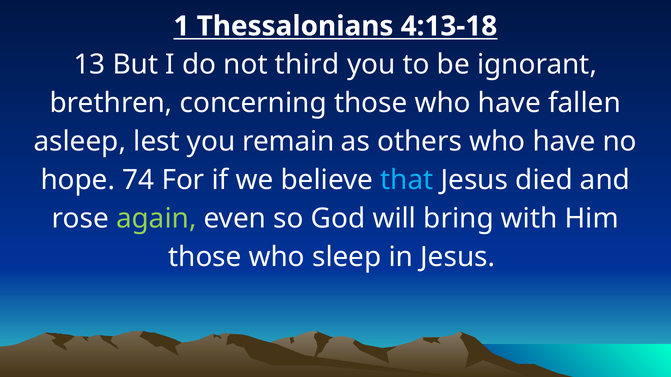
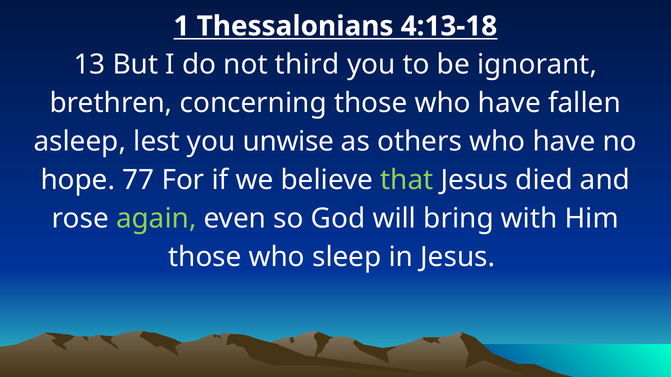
remain: remain -> unwise
74: 74 -> 77
that colour: light blue -> light green
